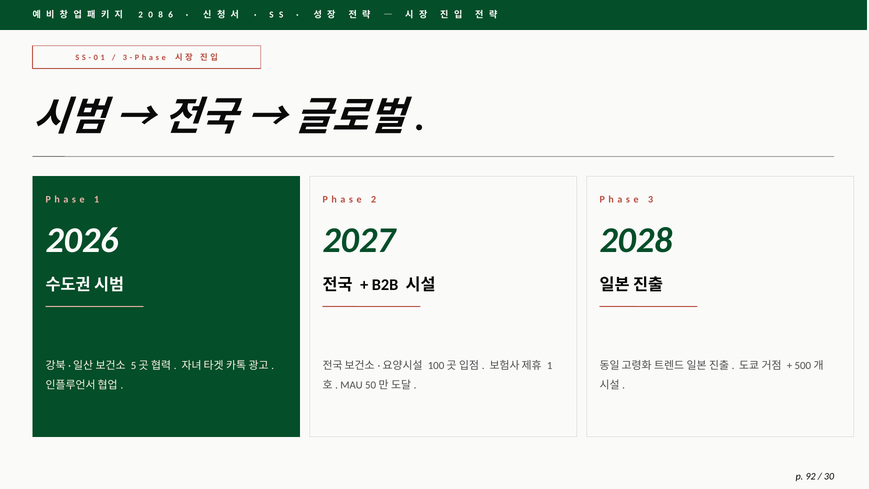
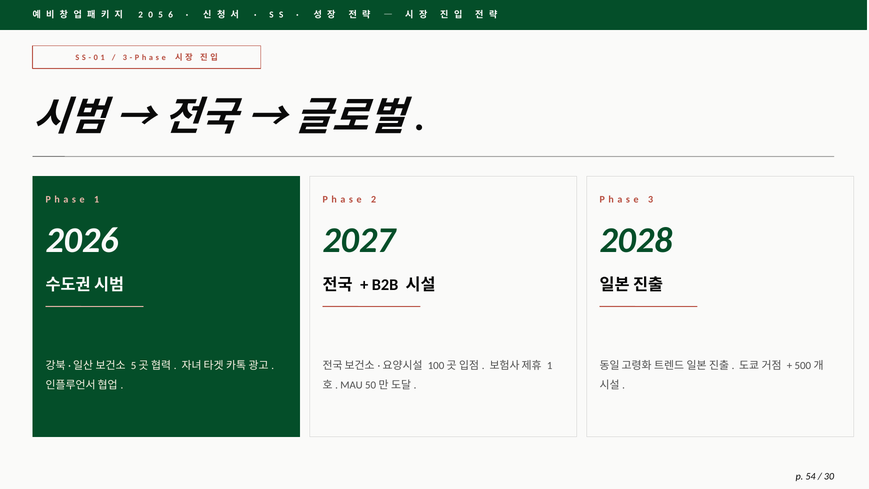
8: 8 -> 5
92: 92 -> 54
